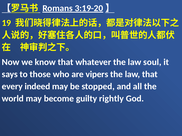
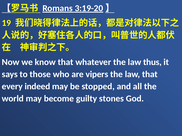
soul: soul -> thus
rightly: rightly -> stones
